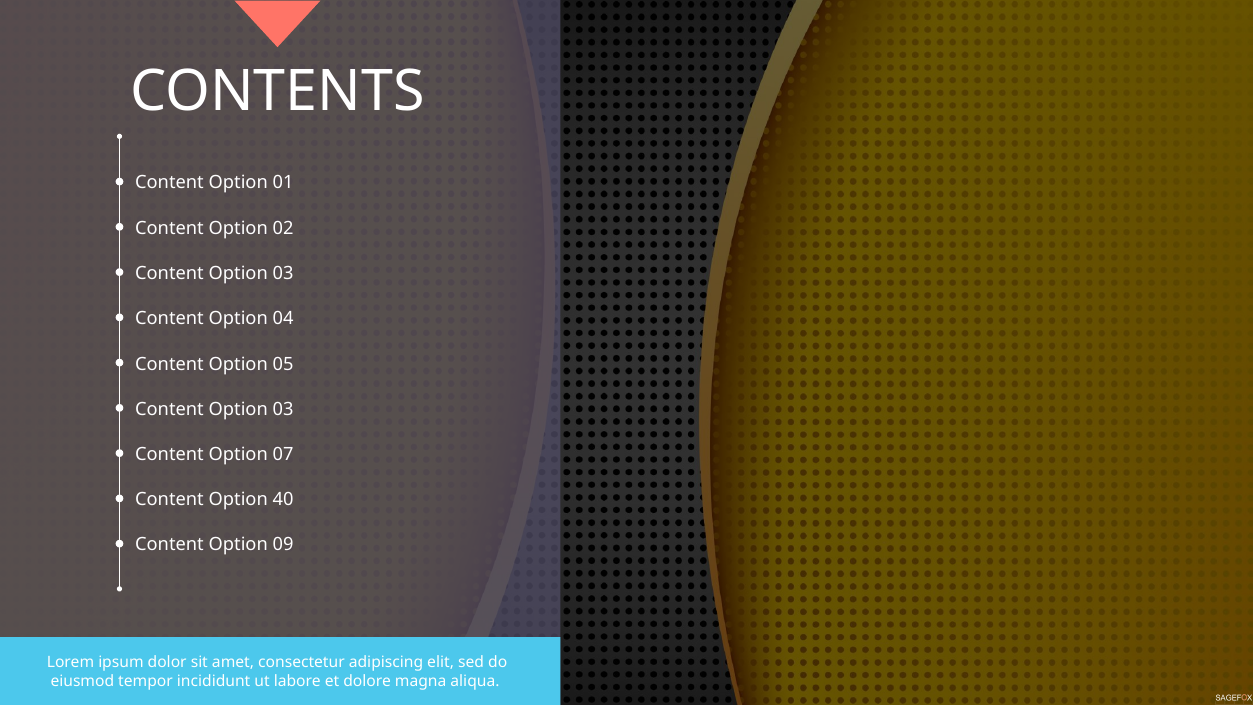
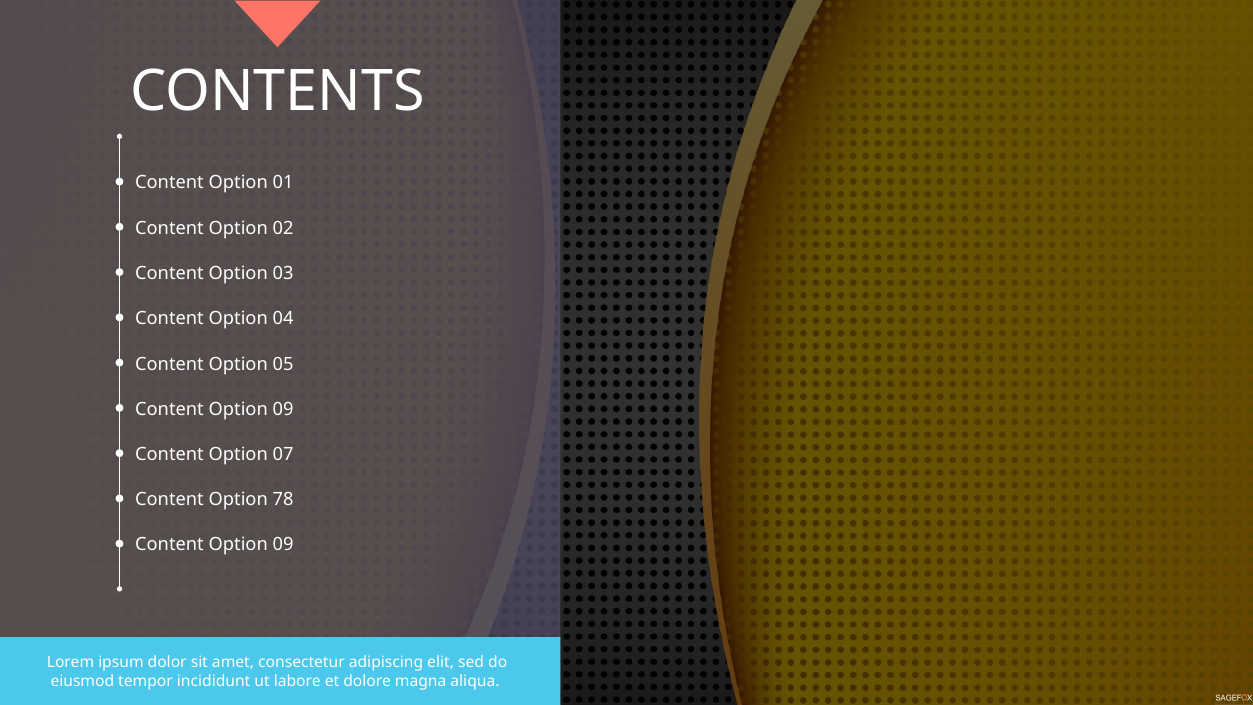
03 at (283, 409): 03 -> 09
40: 40 -> 78
